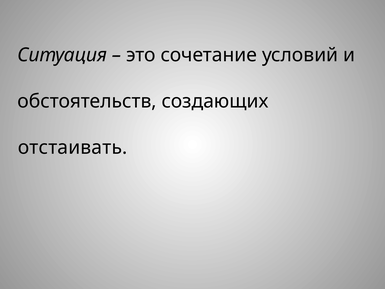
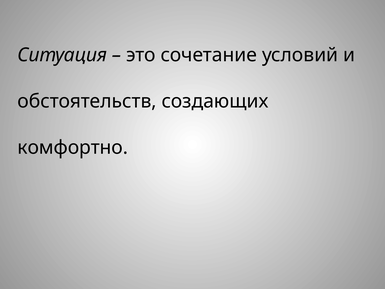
отстаивать: отстаивать -> комфортно
